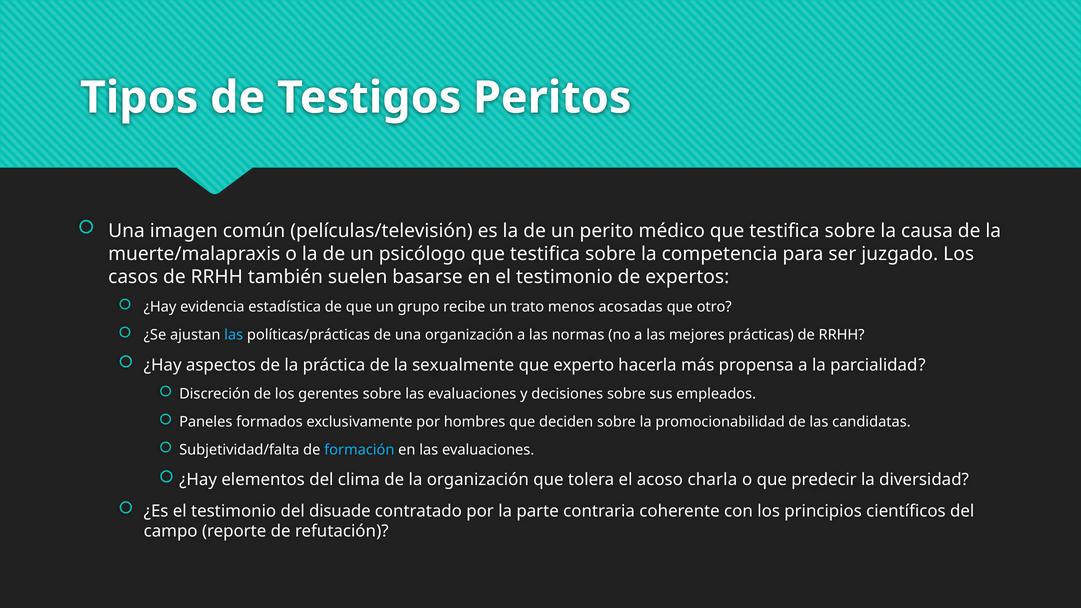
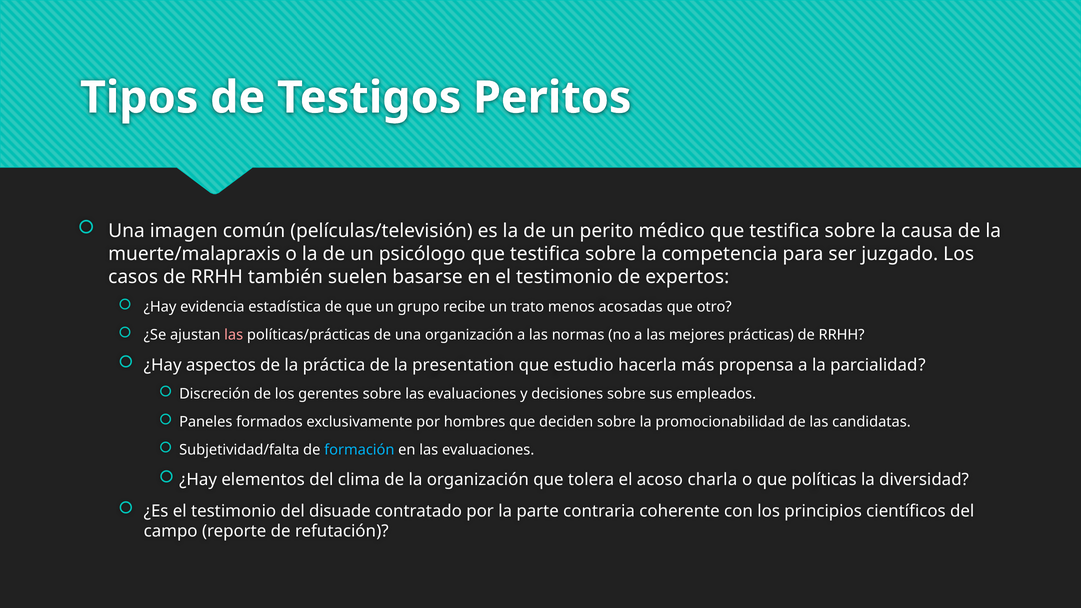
las at (234, 335) colour: light blue -> pink
sexualmente: sexualmente -> presentation
experto: experto -> estudio
predecir: predecir -> políticas
